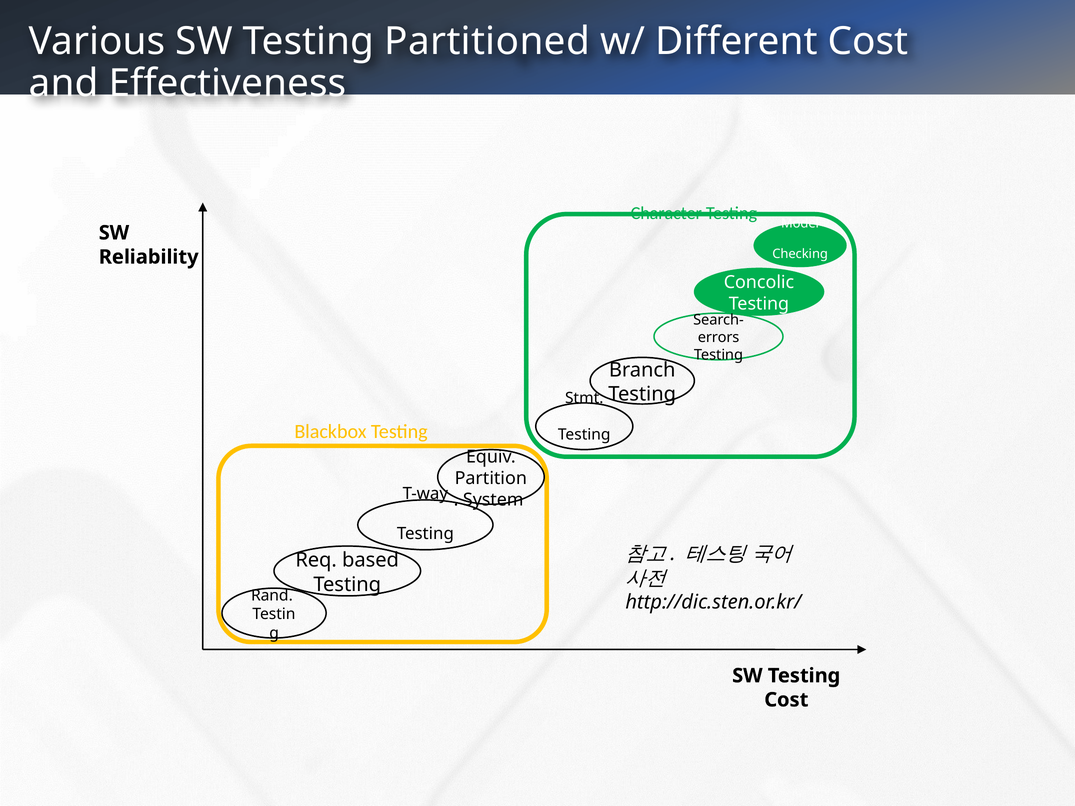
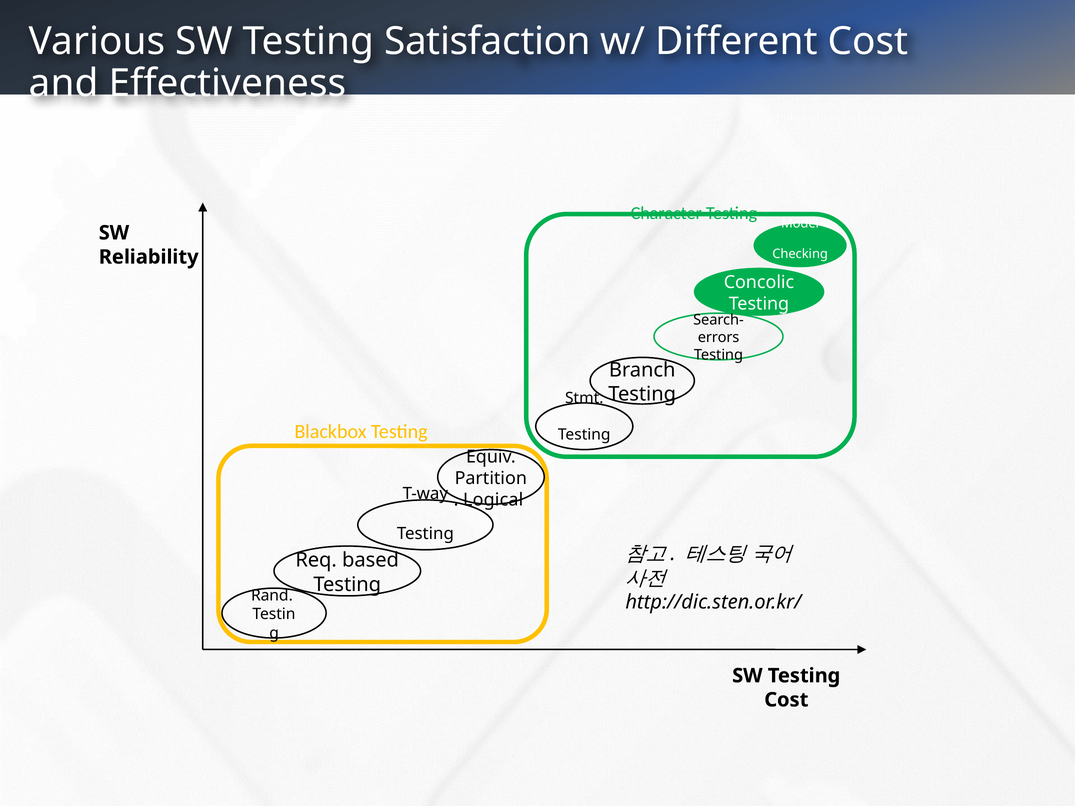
Partitioned: Partitioned -> Satisfaction
System: System -> Logical
